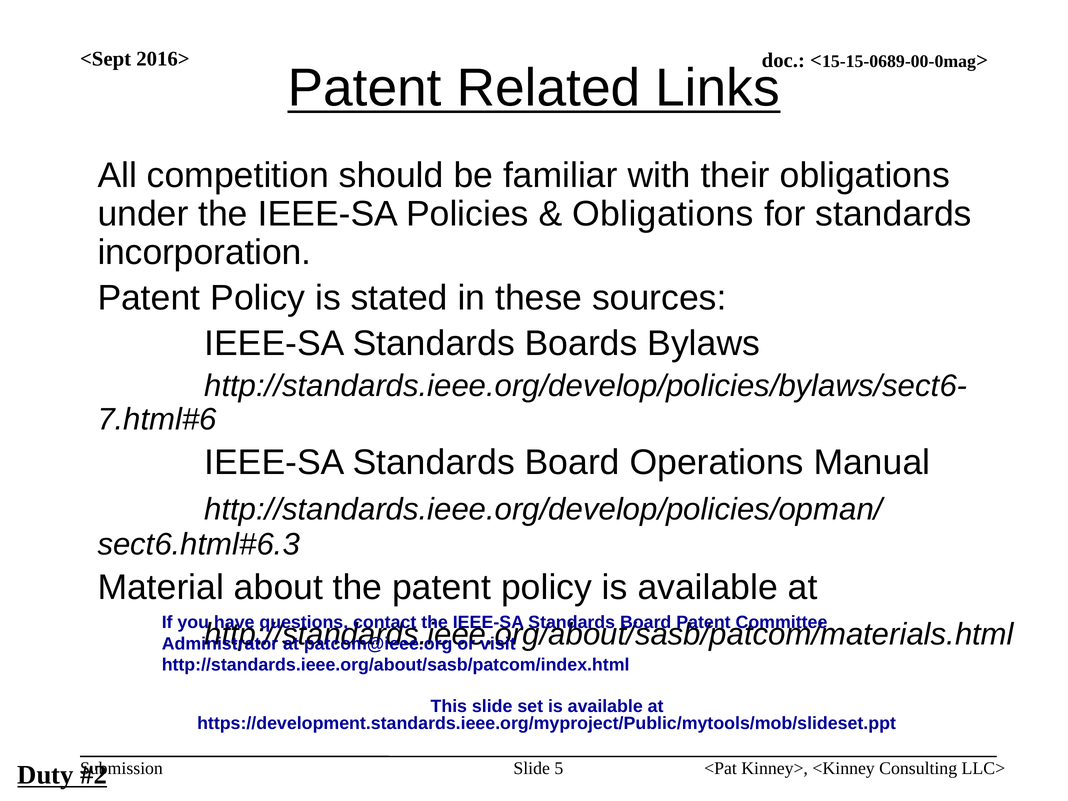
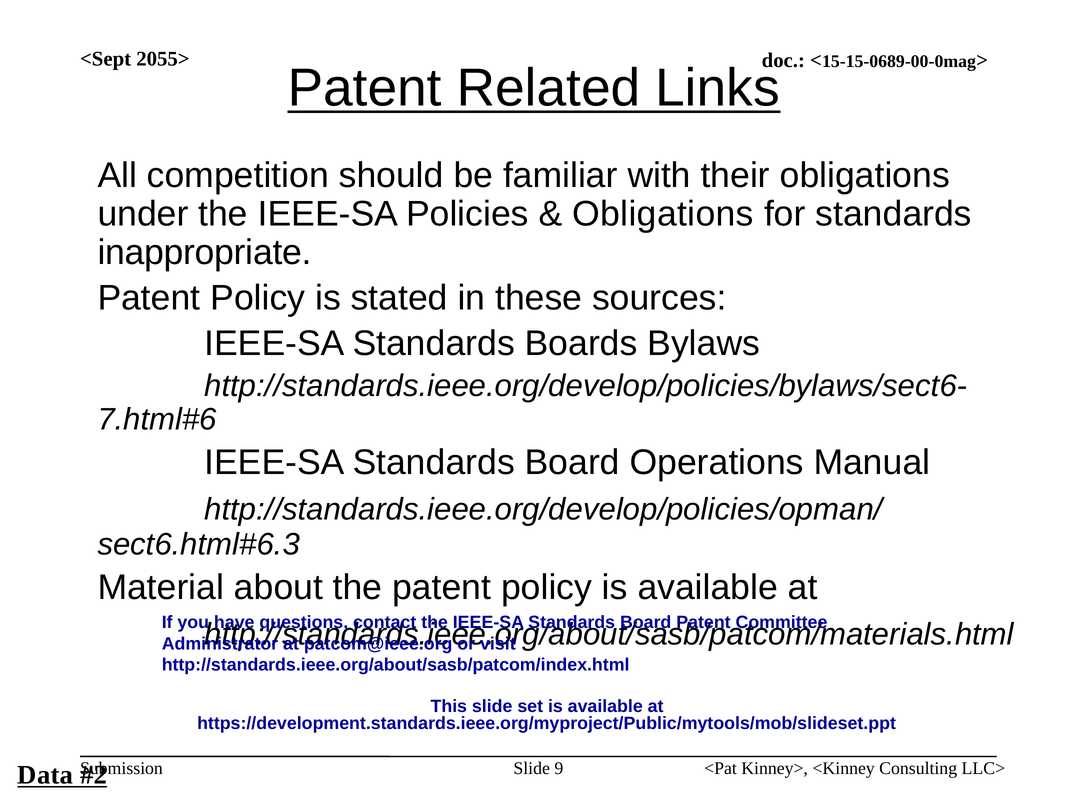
2016>: 2016> -> 2055>
incorporation: incorporation -> inappropriate
5: 5 -> 9
Duty: Duty -> Data
